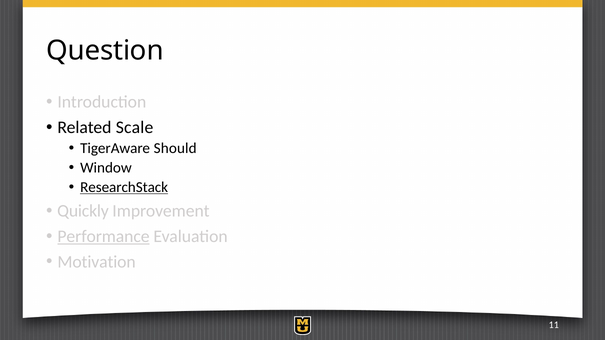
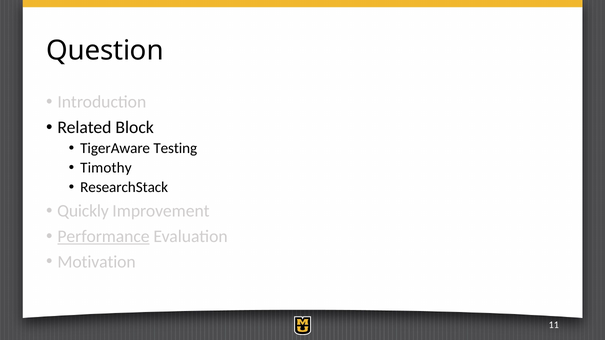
Scale: Scale -> Block
Should: Should -> Testing
Window: Window -> Timothy
ResearchStack underline: present -> none
